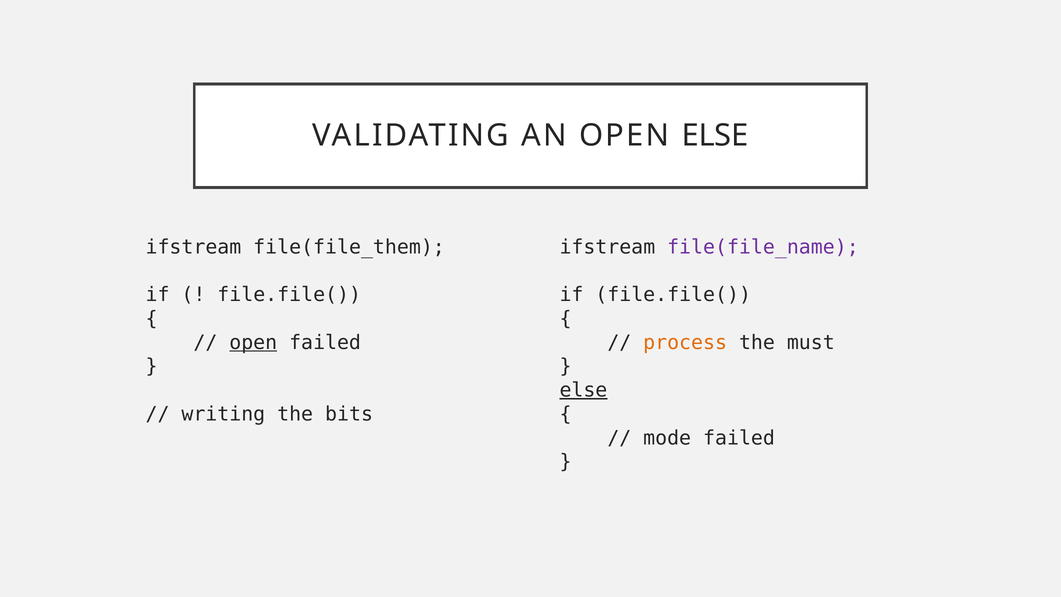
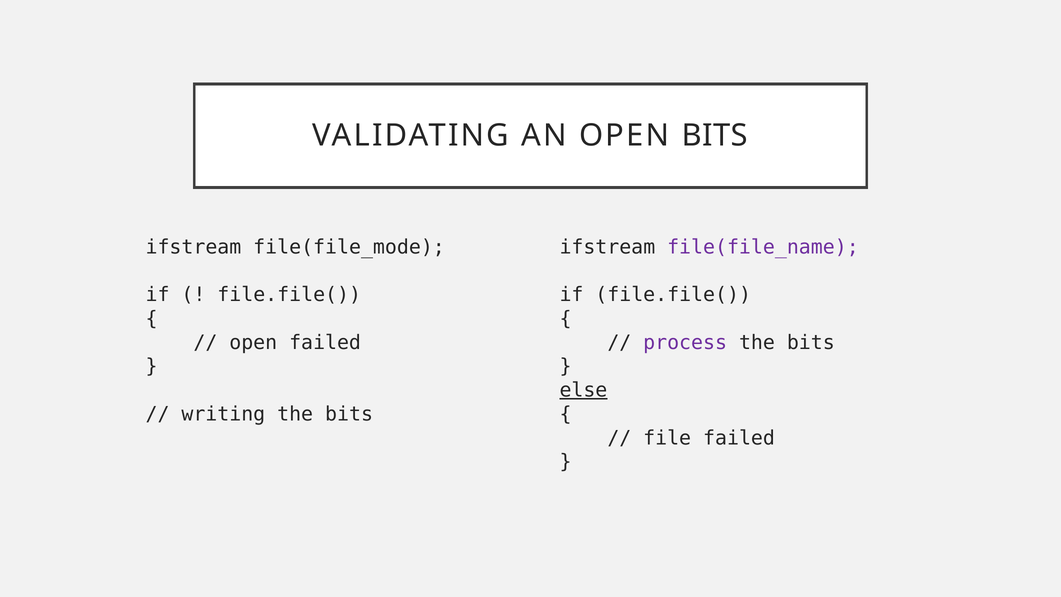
OPEN ELSE: ELSE -> BITS
file(file_them: file(file_them -> file(file_mode
open at (253, 342) underline: present -> none
process colour: orange -> purple
must at (811, 342): must -> bits
mode: mode -> file
